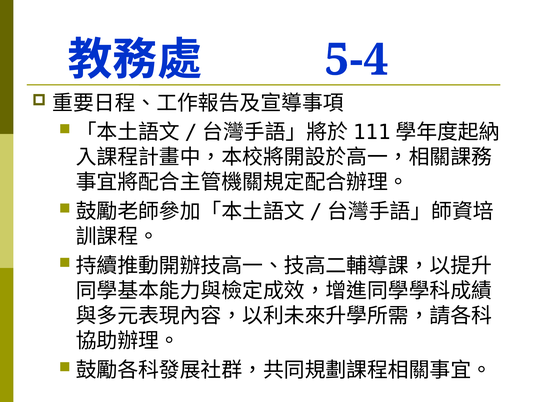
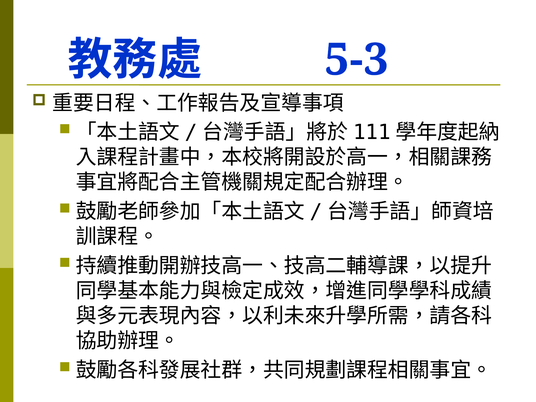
5-4: 5-4 -> 5-3
